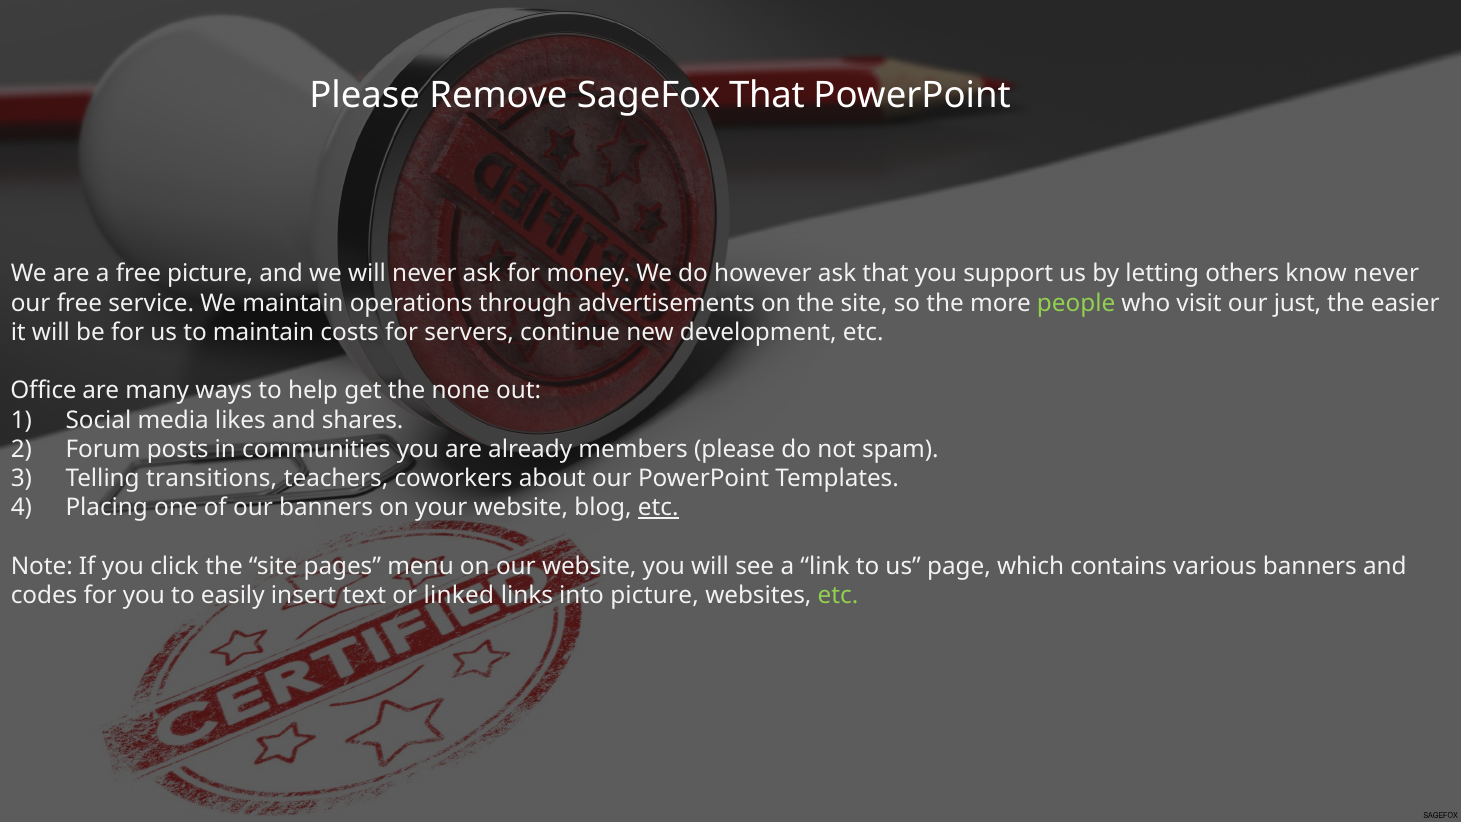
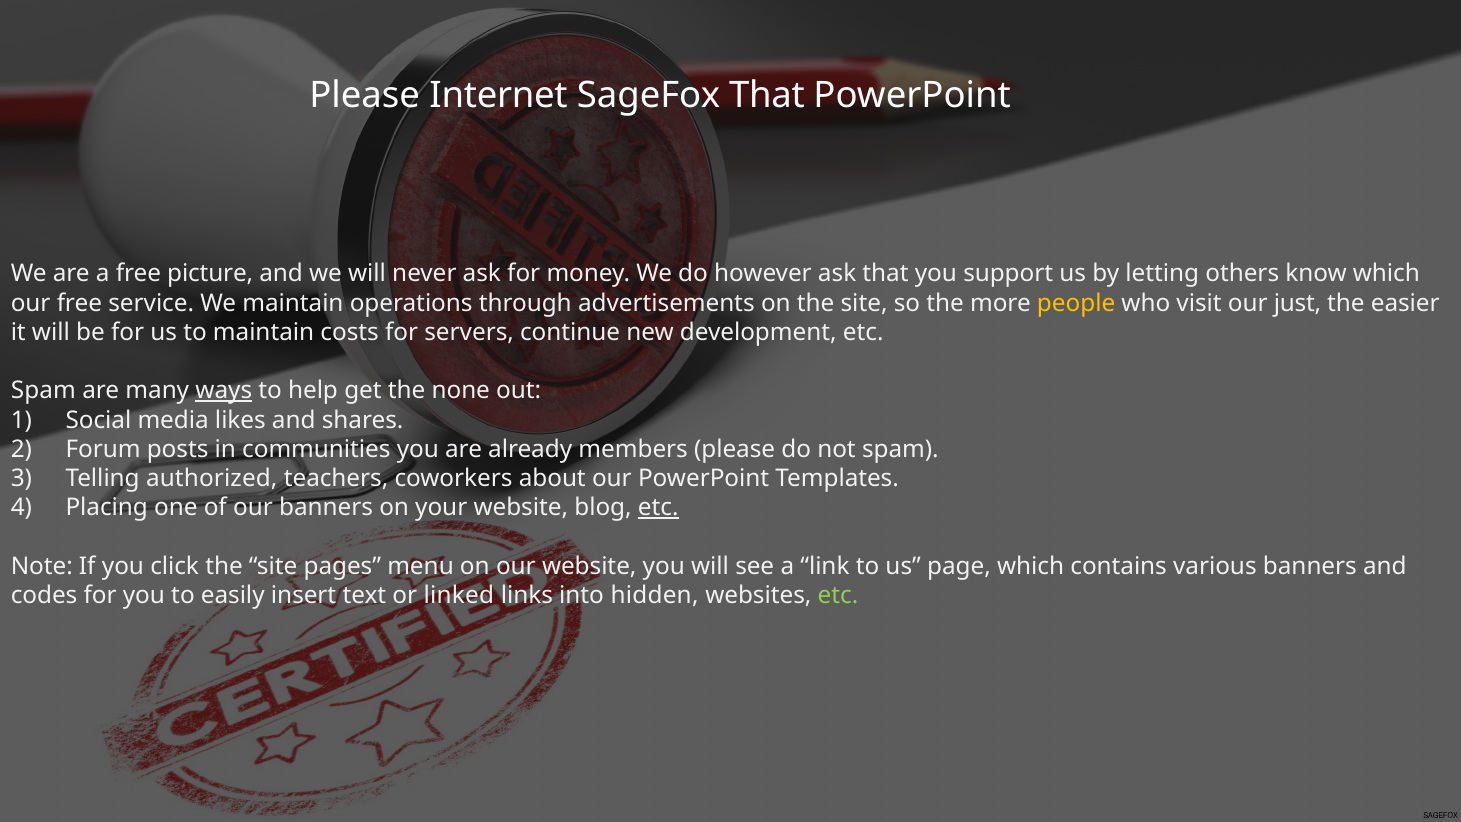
Remove: Remove -> Internet
know never: never -> which
people colour: light green -> yellow
Office at (44, 391): Office -> Spam
ways underline: none -> present
transitions: transitions -> authorized
into picture: picture -> hidden
